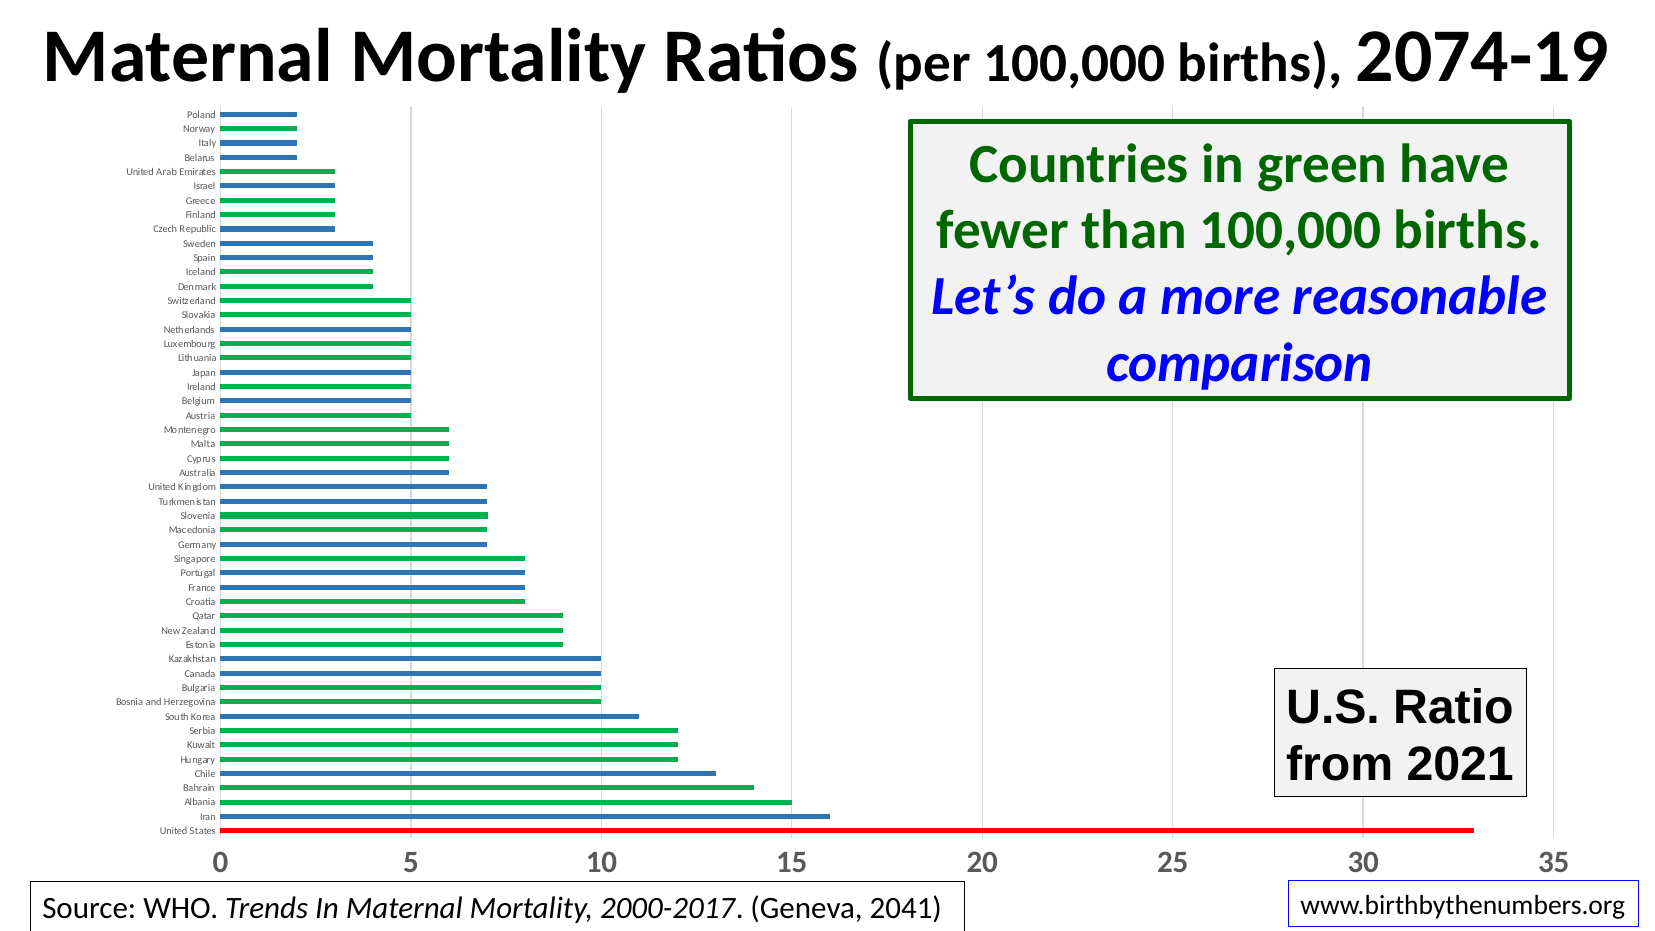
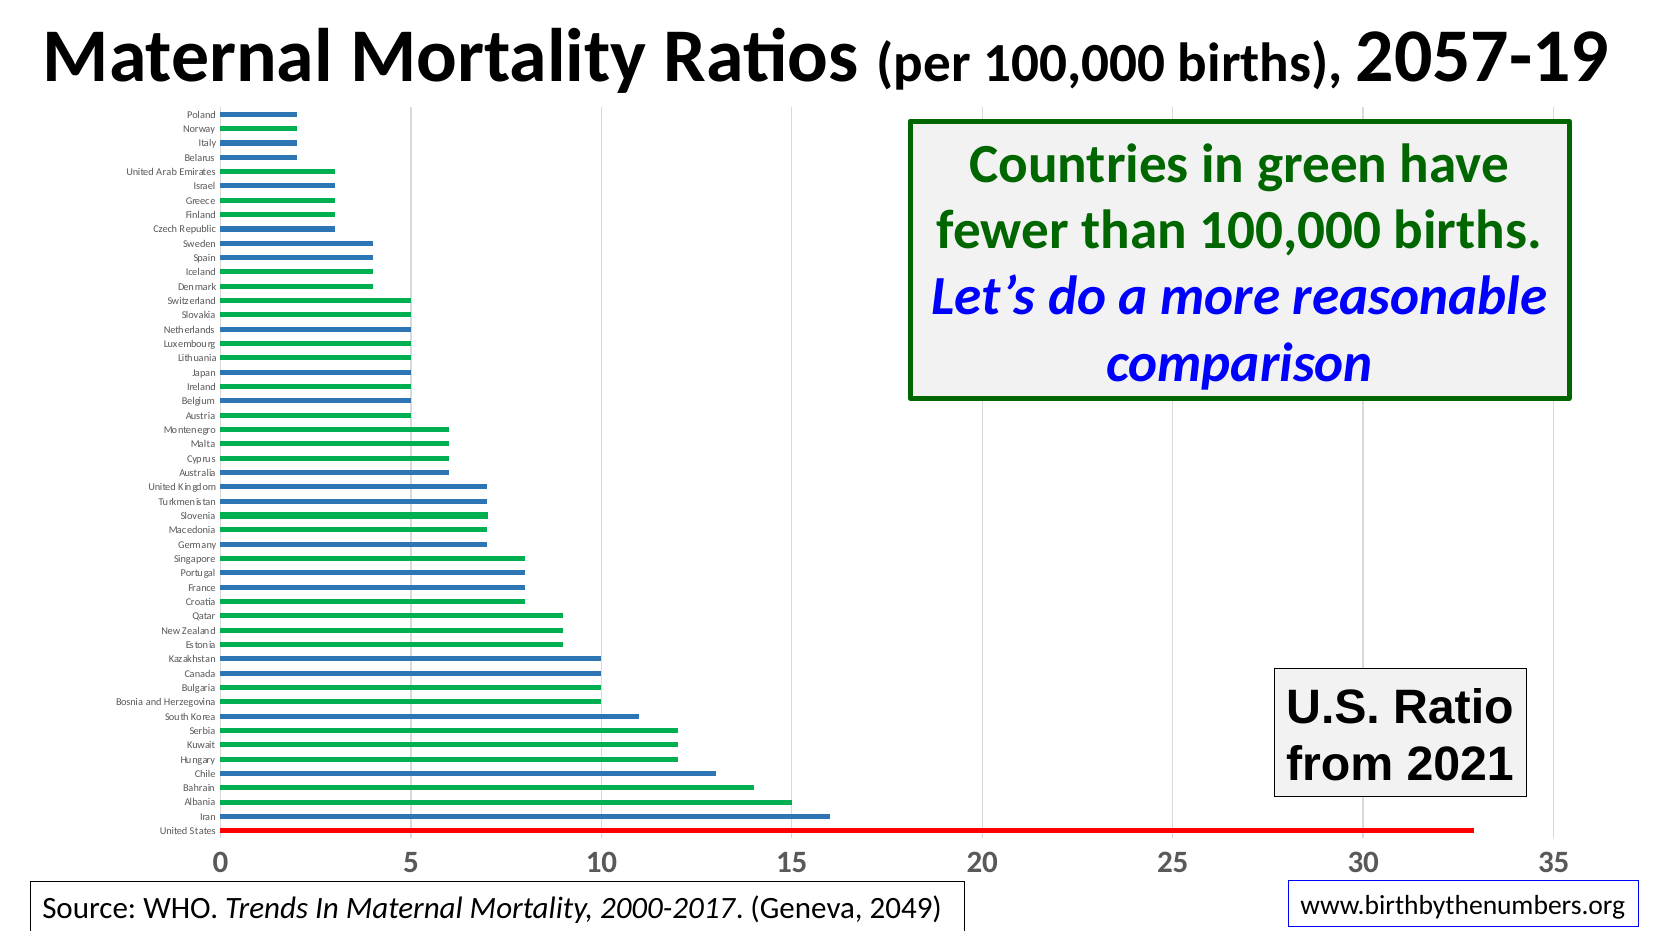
2074-19: 2074-19 -> 2057-19
2041: 2041 -> 2049
